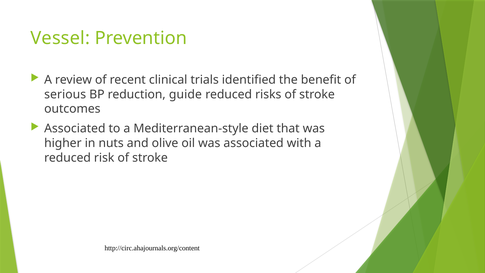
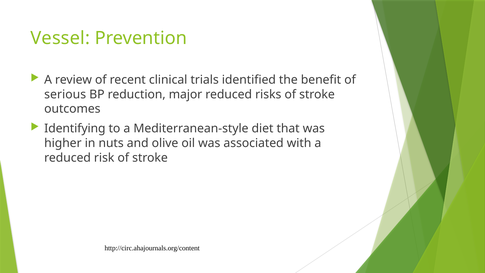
guide: guide -> major
Associated at (75, 128): Associated -> Identifying
